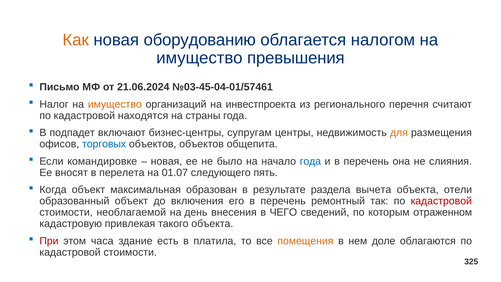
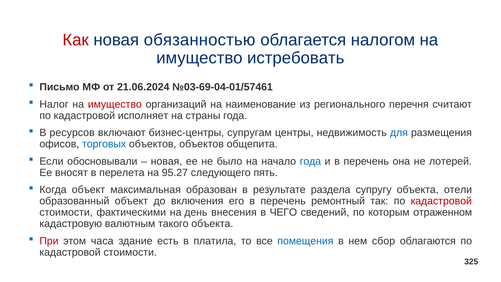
Как colour: orange -> red
оборудованию: оборудованию -> обязанностью
превышения: превышения -> истребовать
№03-45-04-01/57461: №03-45-04-01/57461 -> №03-69-04-01/57461
имущество at (115, 104) colour: orange -> red
инвестпроекта: инвестпроекта -> наименование
находятся: находятся -> исполняет
подпадет: подпадет -> ресурсов
для colour: orange -> blue
командировке: командировке -> обосновывали
слияния: слияния -> лотерей
01.07: 01.07 -> 95.27
вычета: вычета -> супругу
необлагаемой: необлагаемой -> фактическими
привлекая: привлекая -> валютным
помещения colour: orange -> blue
доле: доле -> сбор
